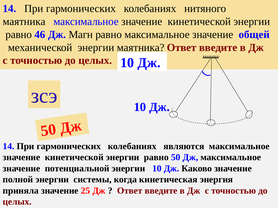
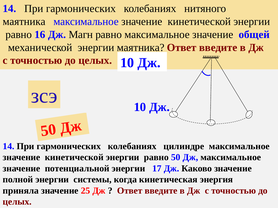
46: 46 -> 16
являются: являются -> цилиндре
энергии 10: 10 -> 17
